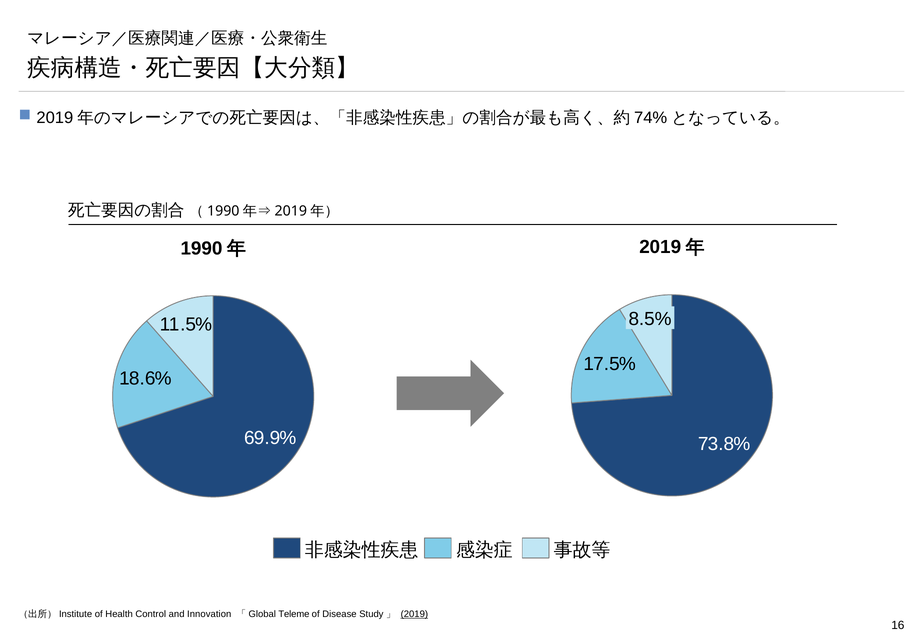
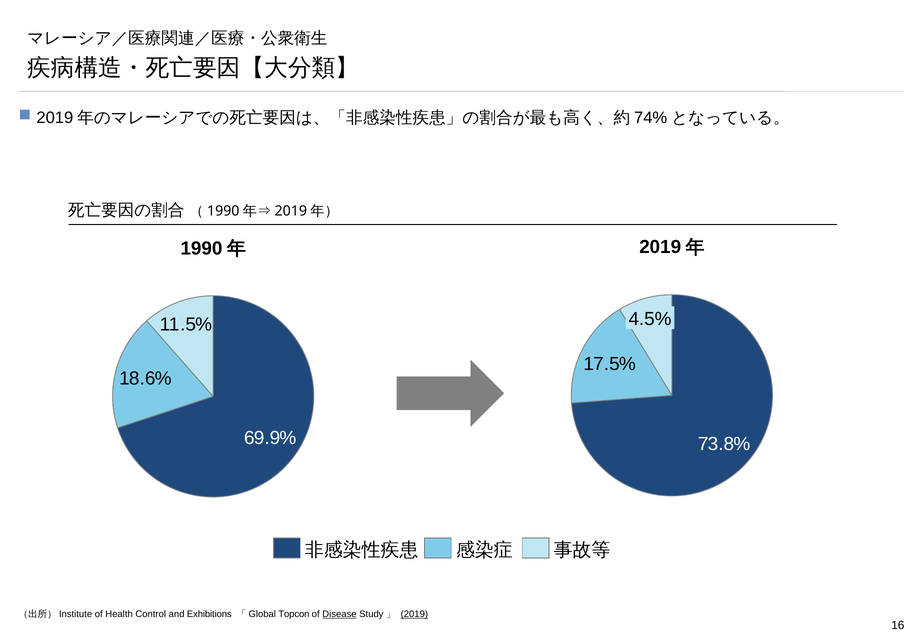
8.5%: 8.5% -> 4.5%
Innovation: Innovation -> Exhibitions
Teleme: Teleme -> Topcon
Disease underline: none -> present
